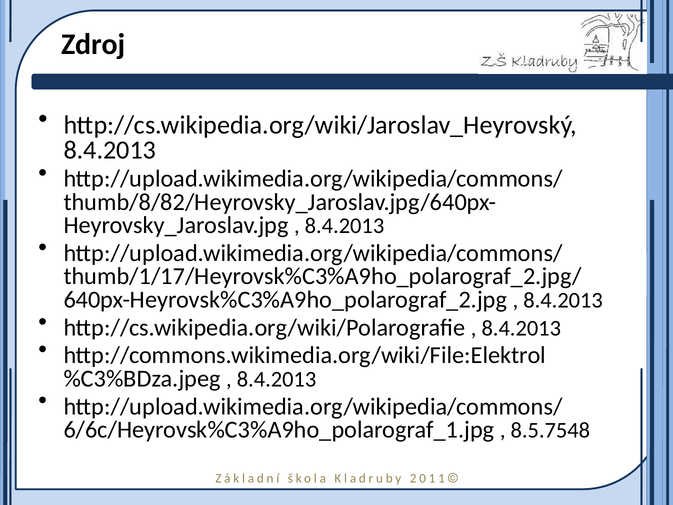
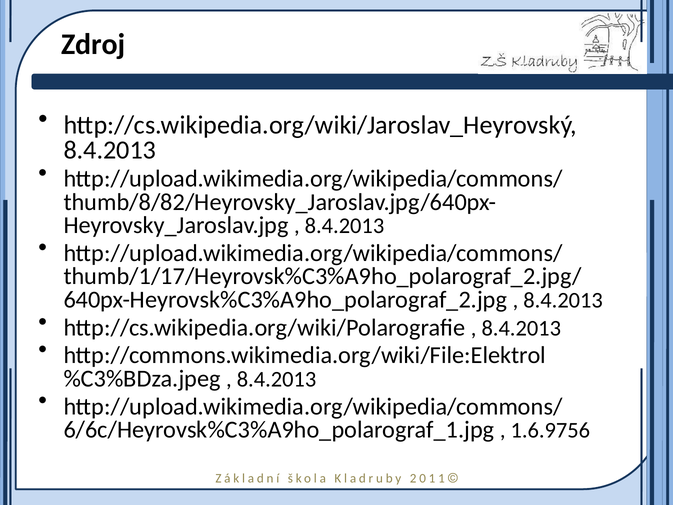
8.5.7548: 8.5.7548 -> 1.6.9756
